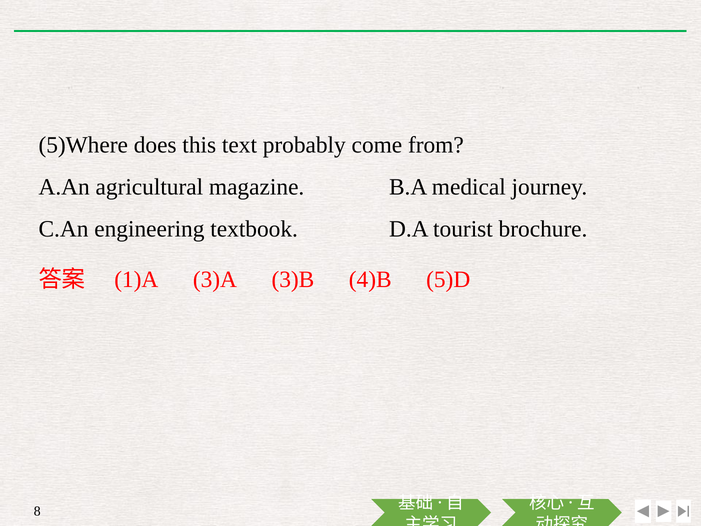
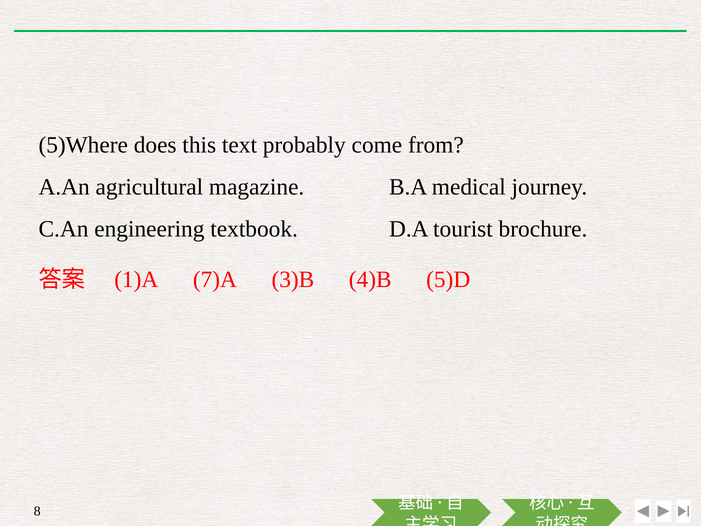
3)A: 3)A -> 7)A
